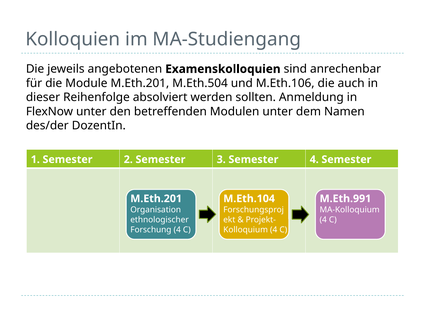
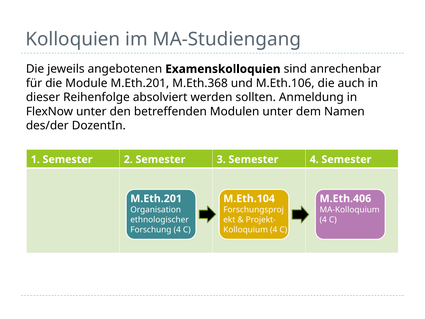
M.Eth.504: M.Eth.504 -> M.Eth.368
M.Eth.991: M.Eth.991 -> M.Eth.406
